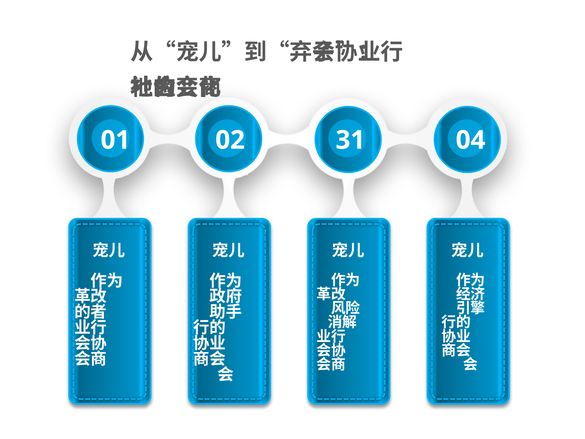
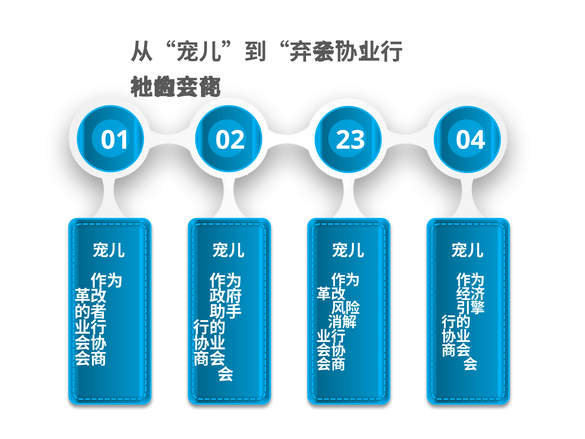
31: 31 -> 23
